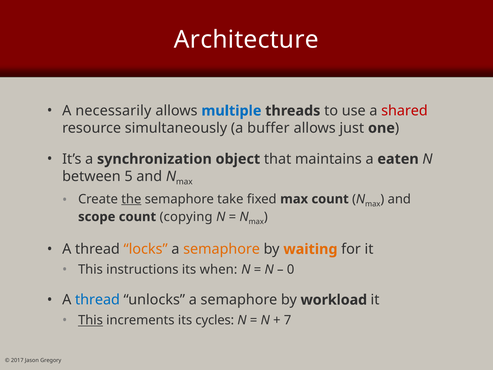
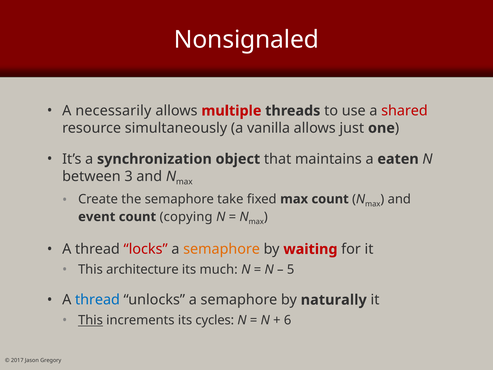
Architecture: Architecture -> Nonsignaled
multiple colour: blue -> red
buffer: buffer -> vanilla
5: 5 -> 3
the underline: present -> none
scope: scope -> event
locks colour: orange -> red
waiting colour: orange -> red
instructions: instructions -> architecture
when: when -> much
0: 0 -> 5
workload: workload -> naturally
7: 7 -> 6
